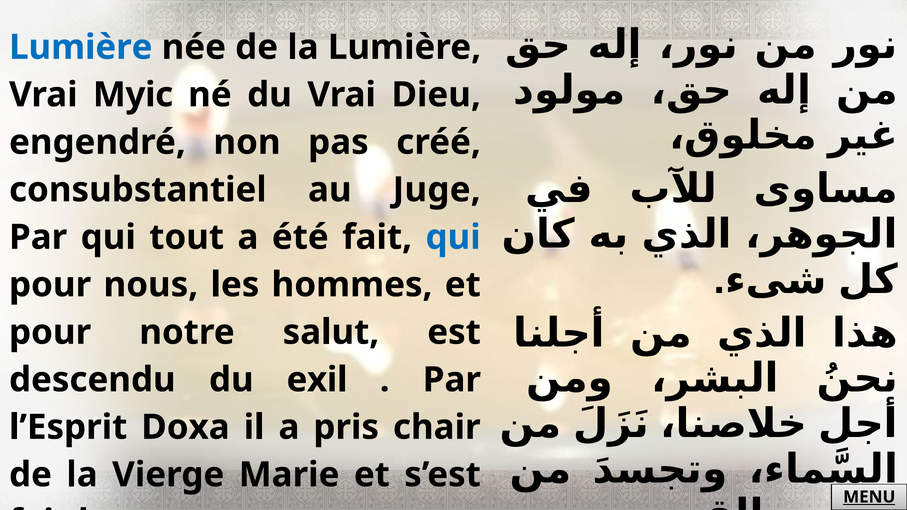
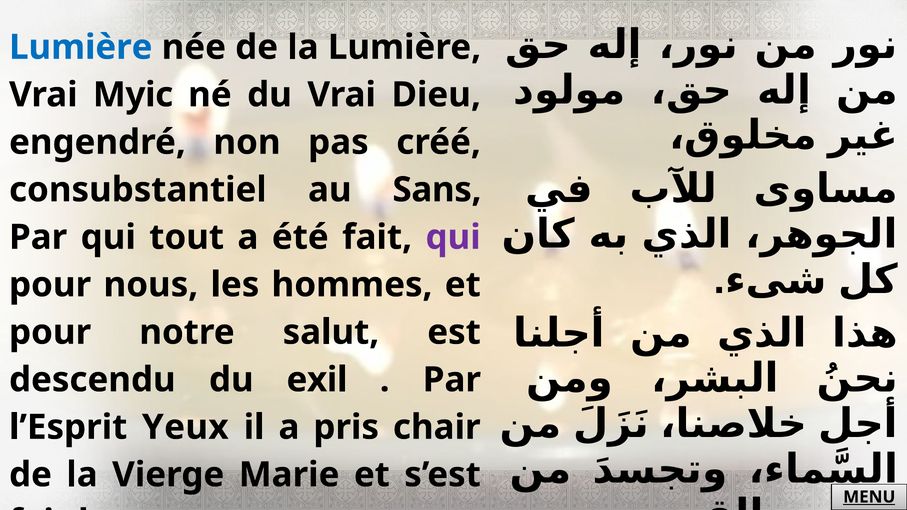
Juge: Juge -> Sans
qui at (453, 237) colour: blue -> purple
Doxa: Doxa -> Yeux
